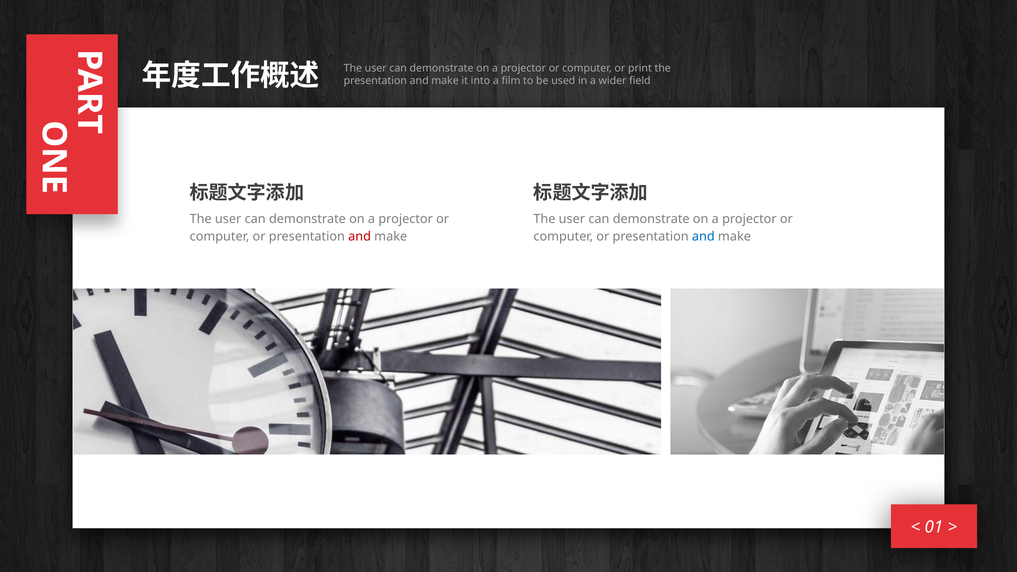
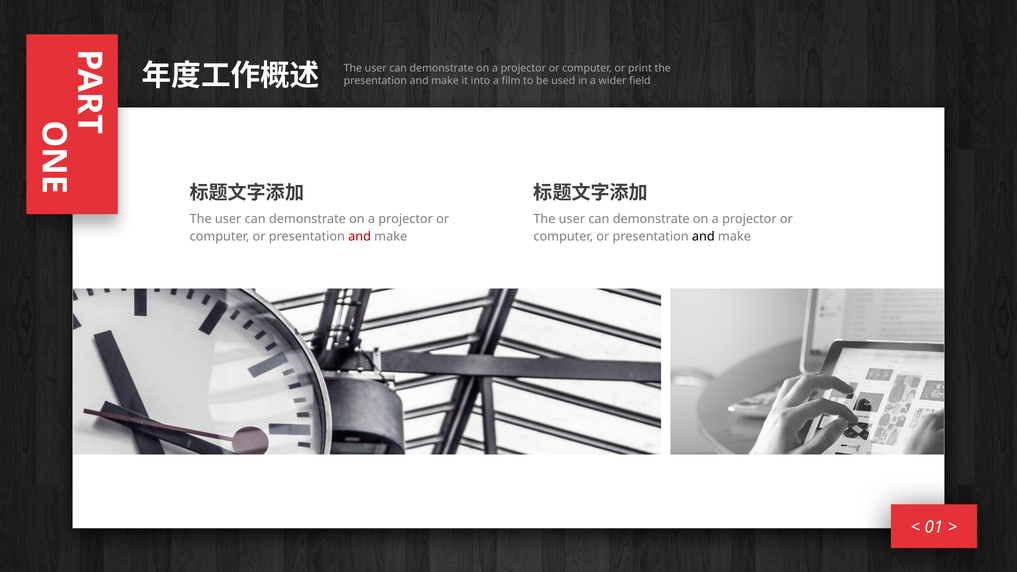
and at (703, 237) colour: blue -> black
